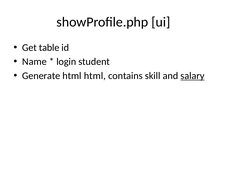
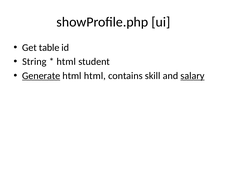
Name: Name -> String
login at (66, 62): login -> html
Generate underline: none -> present
